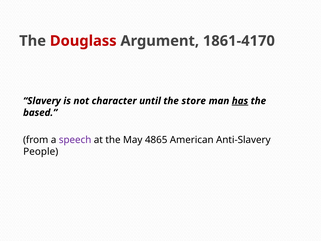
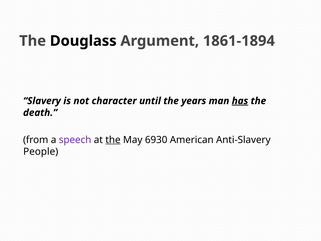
Douglass colour: red -> black
1861-4170: 1861-4170 -> 1861-1894
store: store -> years
based: based -> death
the at (113, 140) underline: none -> present
4865: 4865 -> 6930
